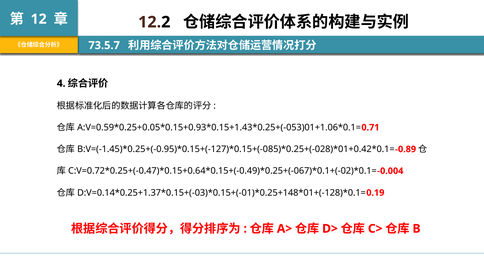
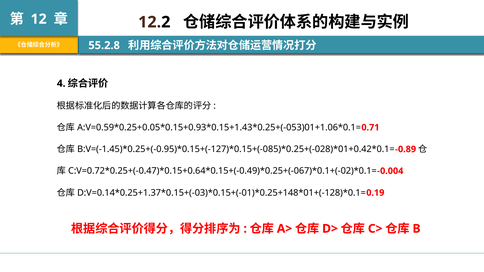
73.5.7: 73.5.7 -> 55.2.8
